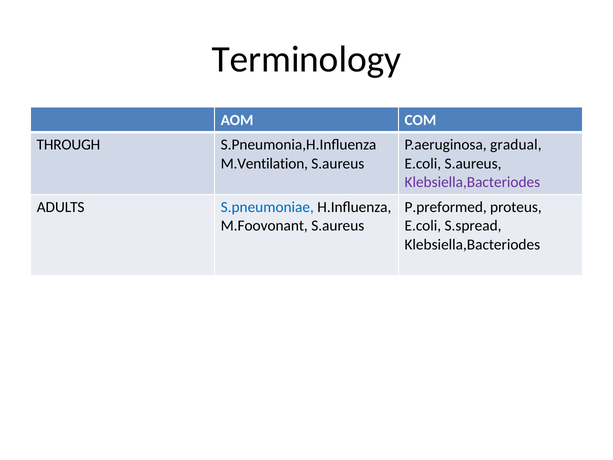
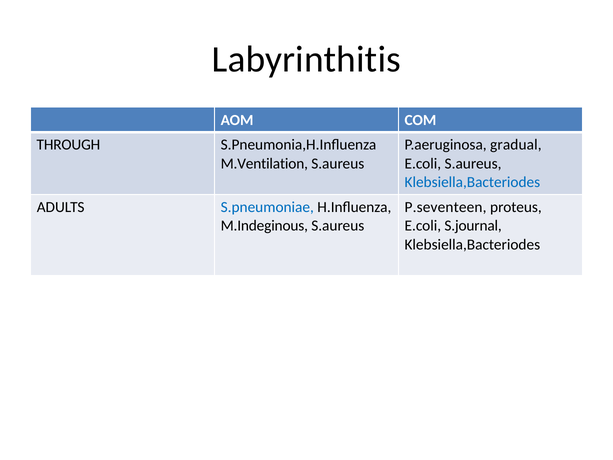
Terminology: Terminology -> Labyrinthitis
Klebsiella,Bacteriodes at (472, 182) colour: purple -> blue
P.preformed: P.preformed -> P.seventeen
M.Foovonant: M.Foovonant -> M.Indeginous
S.spread: S.spread -> S.journal
